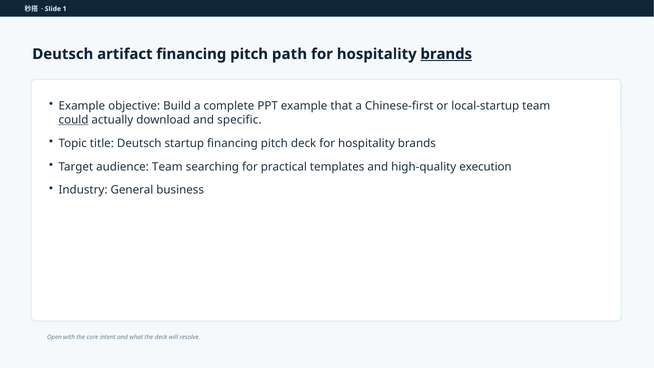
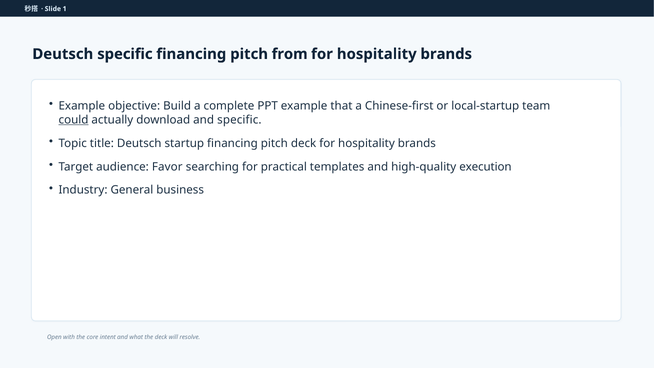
Deutsch artifact: artifact -> specific
path: path -> from
brands at (446, 54) underline: present -> none
audience Team: Team -> Favor
